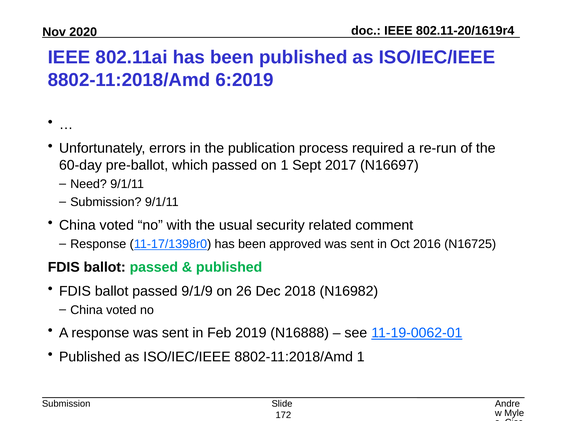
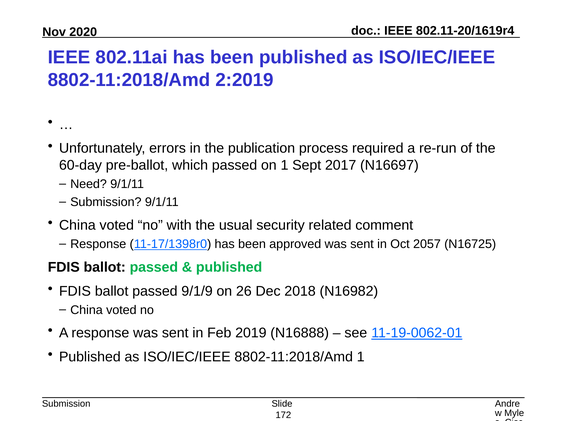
6:2019: 6:2019 -> 2:2019
2016: 2016 -> 2057
